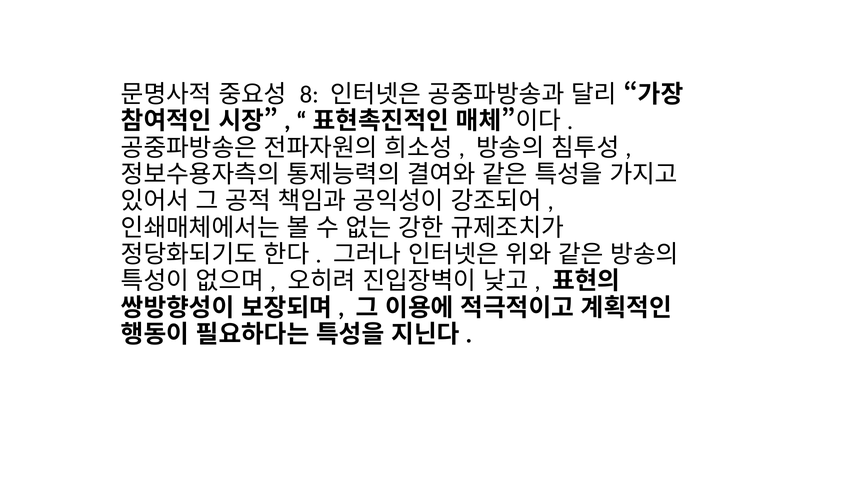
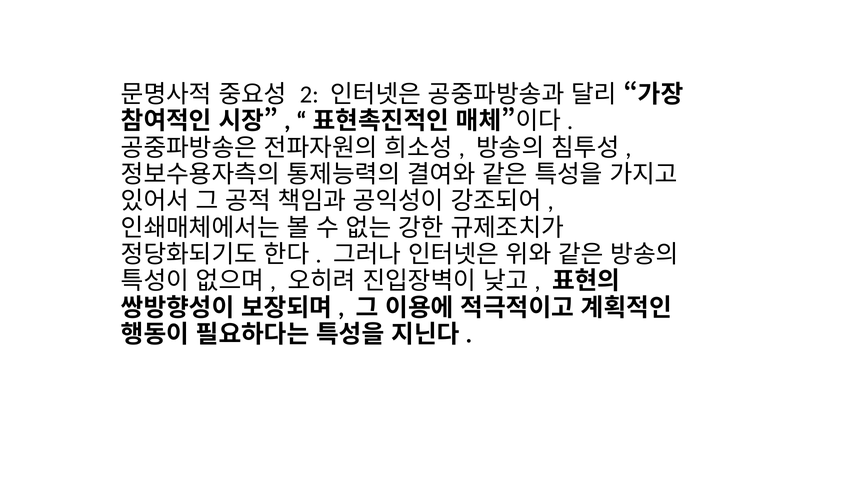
8: 8 -> 2
